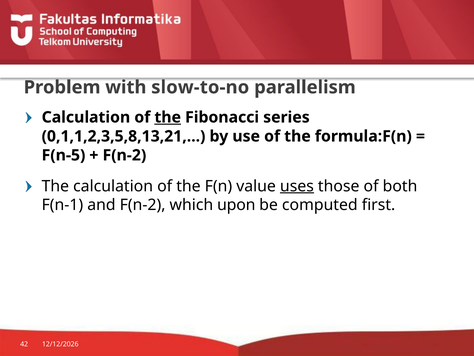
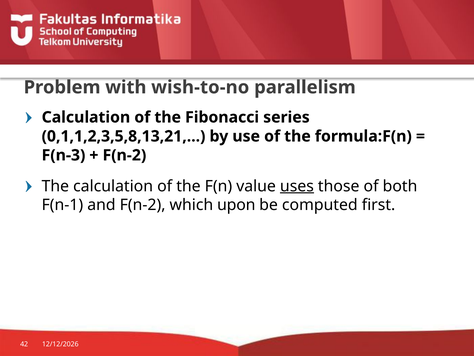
slow-to-no: slow-to-no -> wish-to-no
the at (168, 117) underline: present -> none
F(n-5: F(n-5 -> F(n-3
